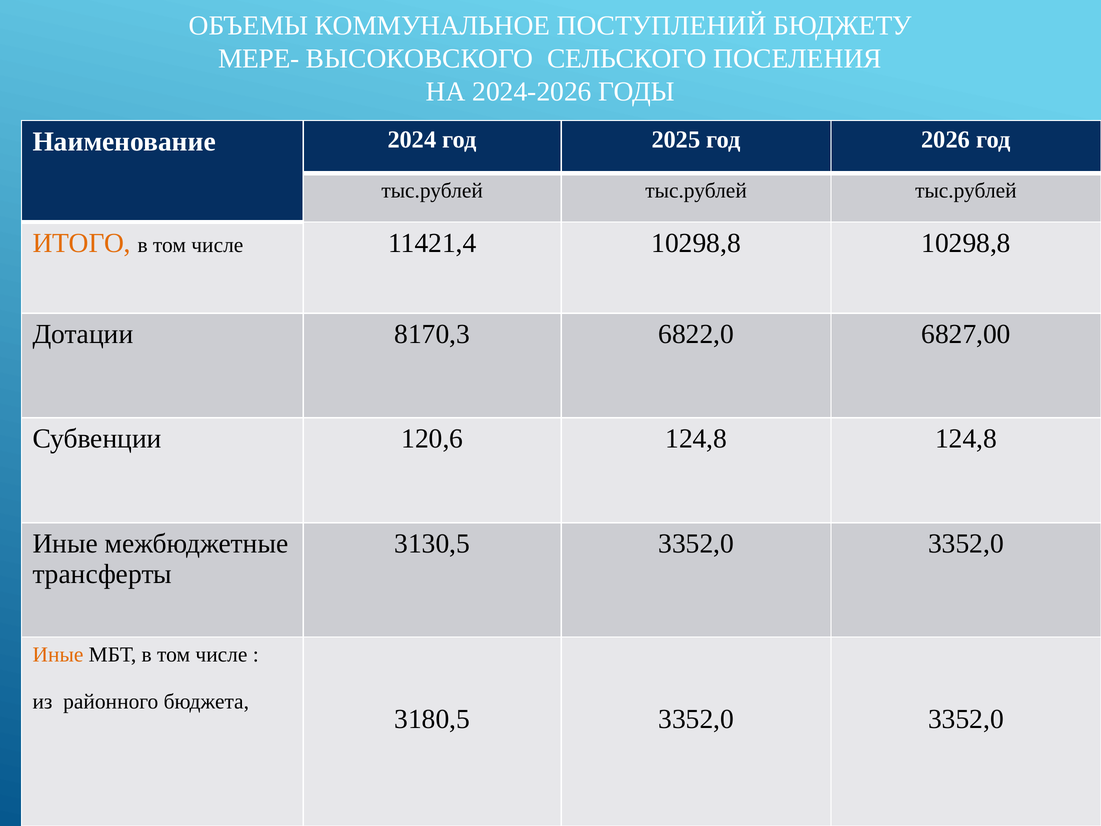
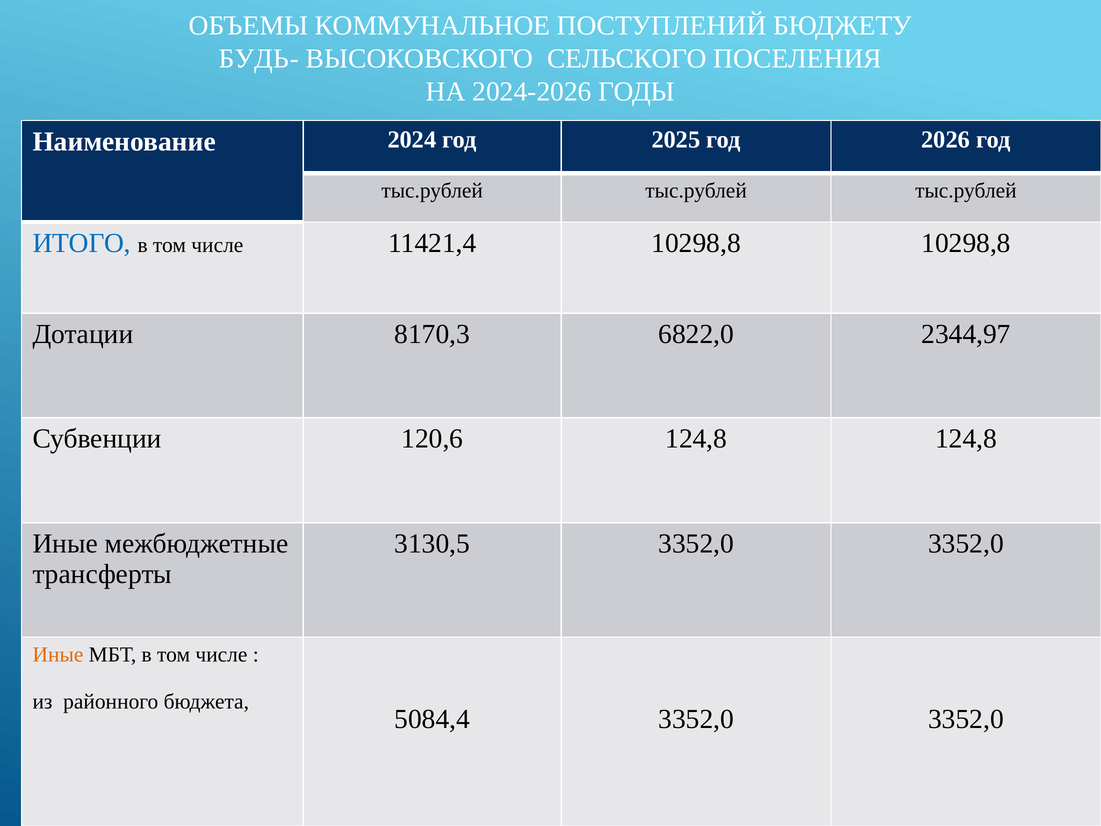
МЕРЕ-: МЕРЕ- -> БУДЬ-
ИТОГО colour: orange -> blue
6827,00: 6827,00 -> 2344,97
3180,5: 3180,5 -> 5084,4
